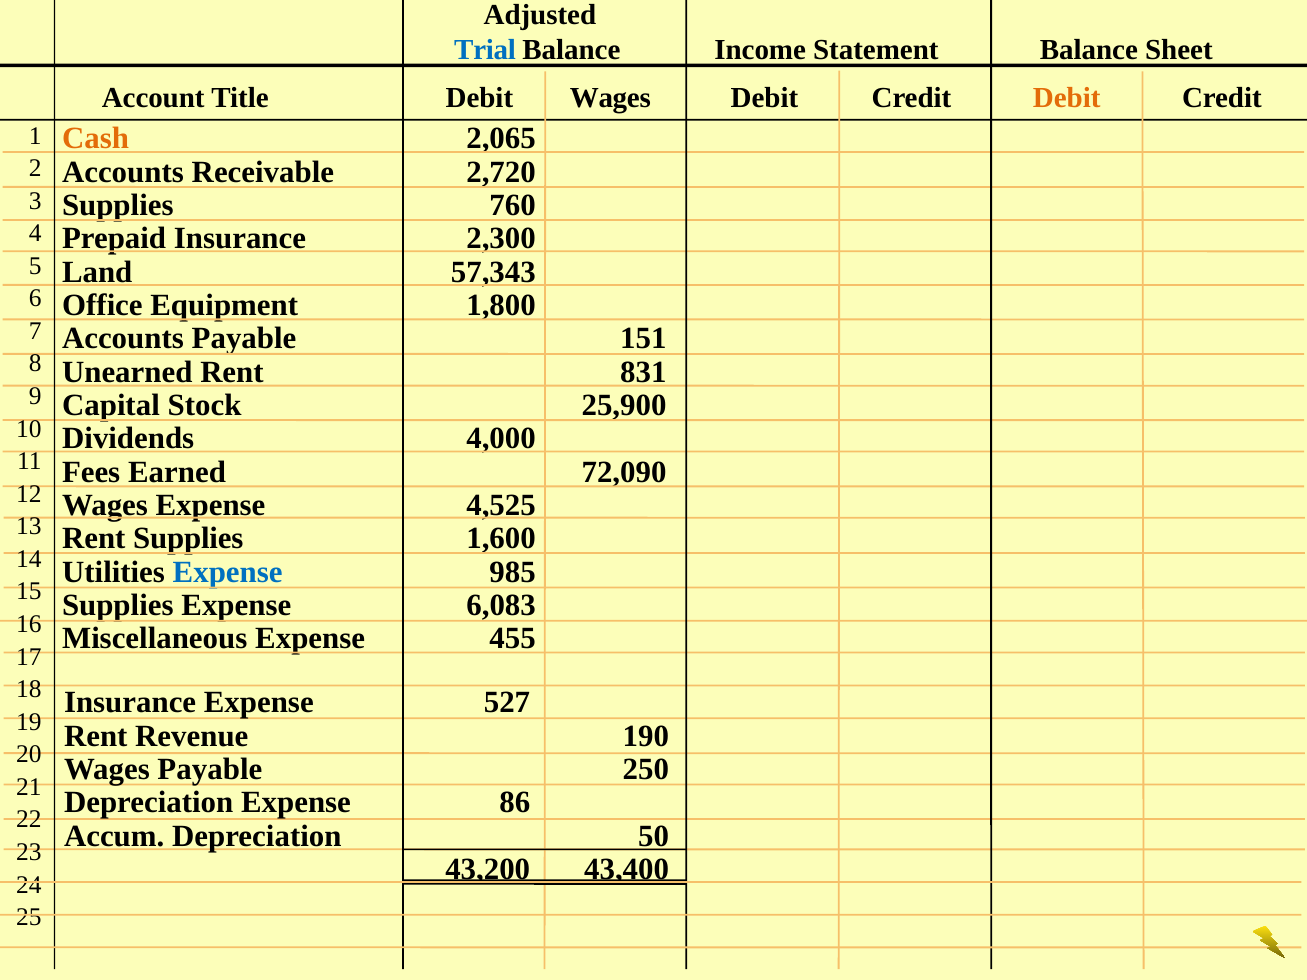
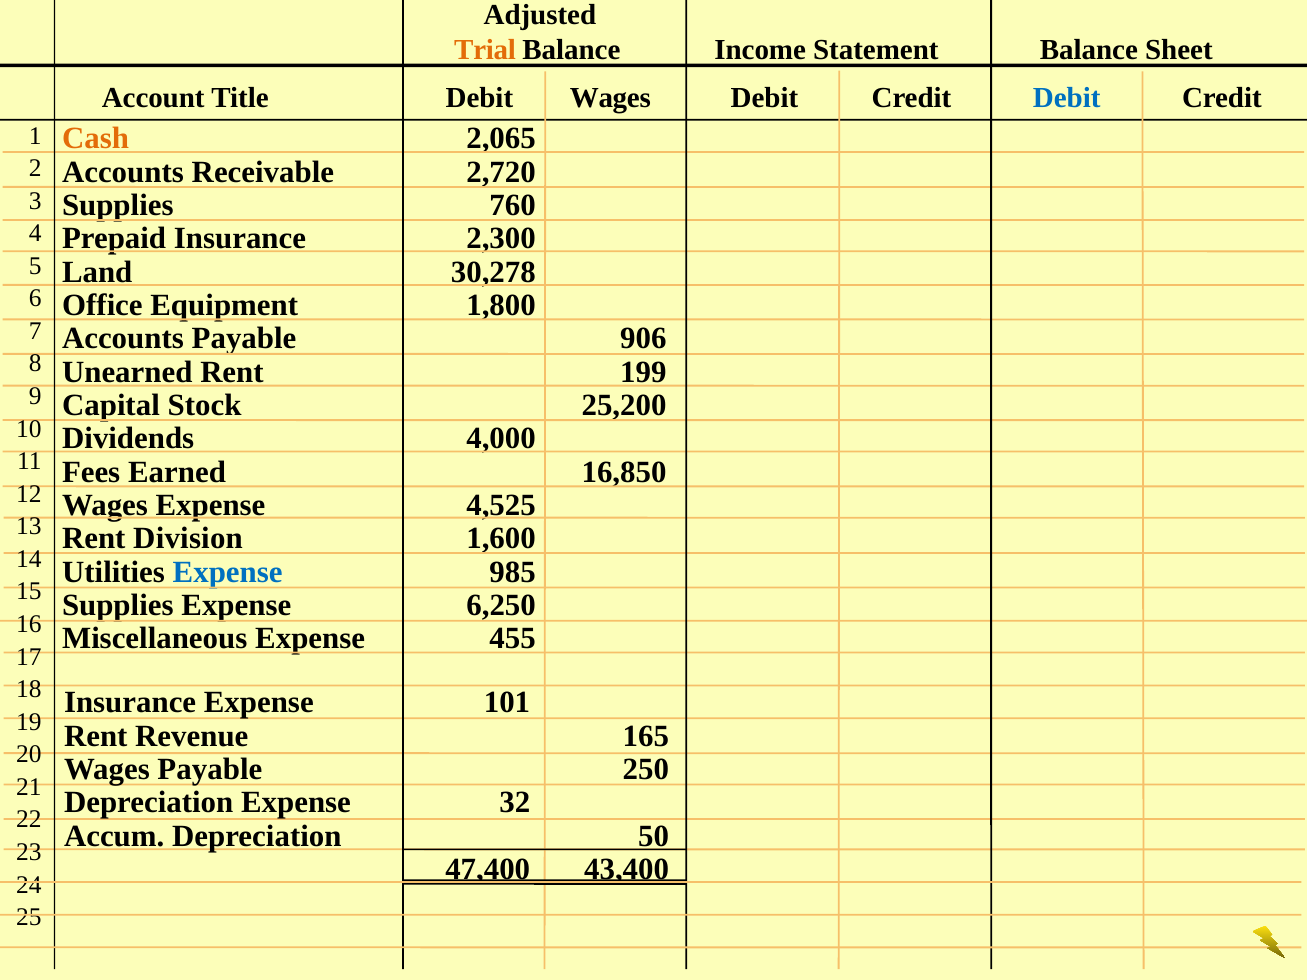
Trial colour: blue -> orange
Debit at (1067, 98) colour: orange -> blue
57,343: 57,343 -> 30,278
151: 151 -> 906
831: 831 -> 199
25,900: 25,900 -> 25,200
72,090: 72,090 -> 16,850
Rent Supplies: Supplies -> Division
6,083: 6,083 -> 6,250
527: 527 -> 101
190: 190 -> 165
86: 86 -> 32
43,200: 43,200 -> 47,400
